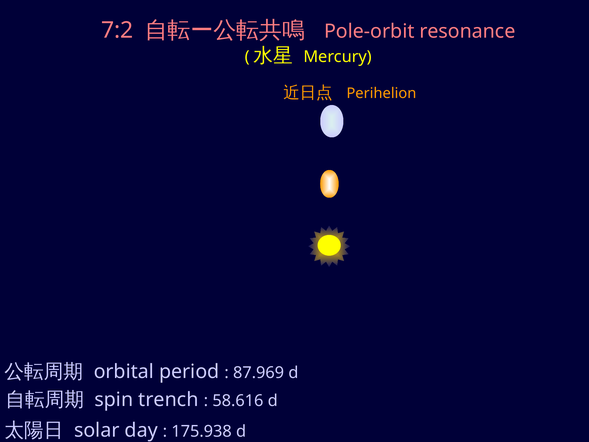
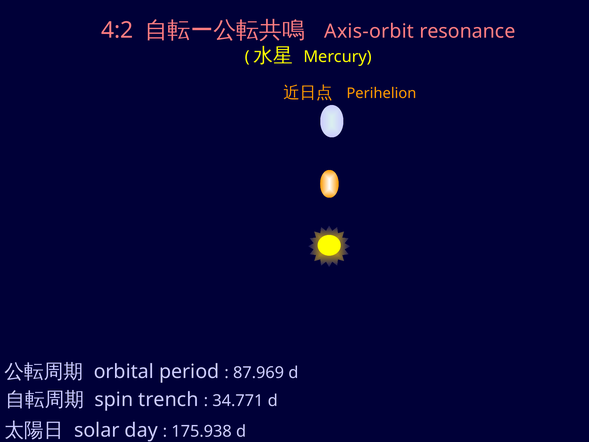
7:2: 7:2 -> 4:2
Pole-orbit: Pole-orbit -> Axis-orbit
58.616: 58.616 -> 34.771
